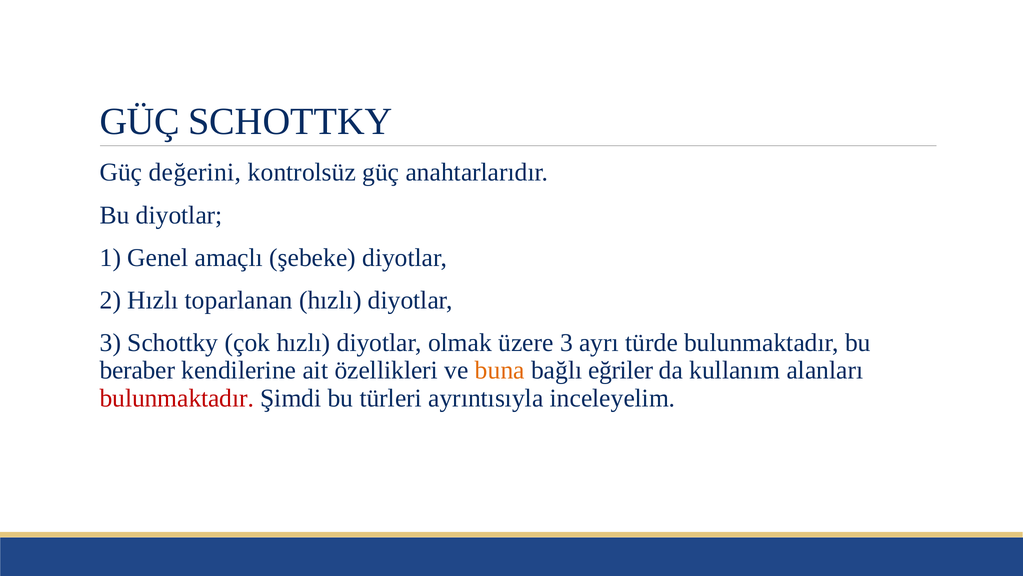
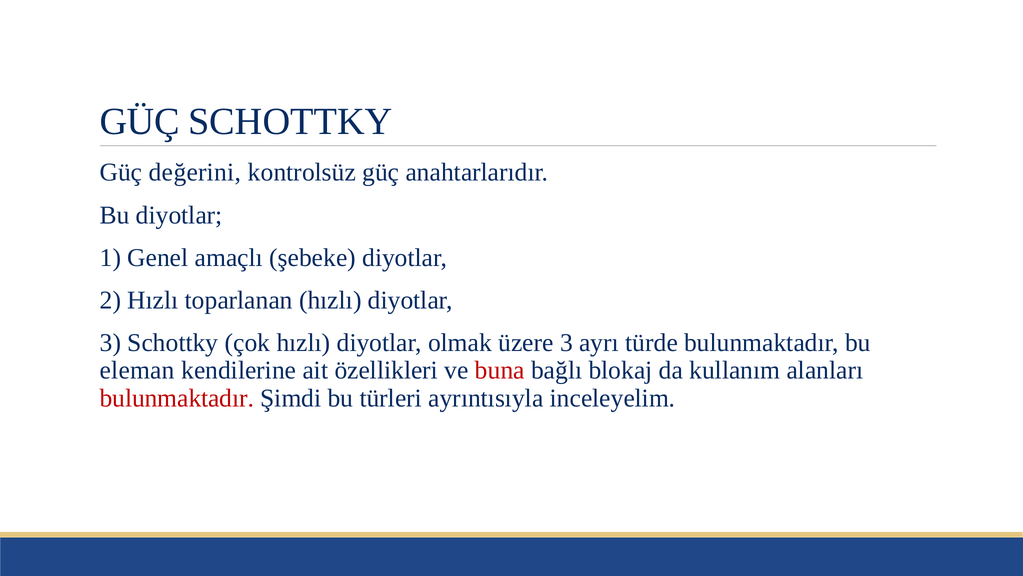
beraber: beraber -> eleman
buna colour: orange -> red
eğriler: eğriler -> blokaj
